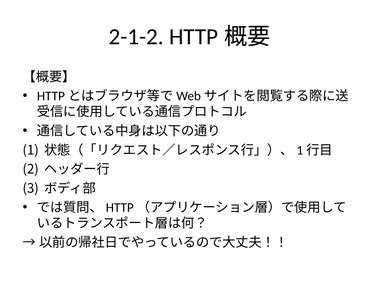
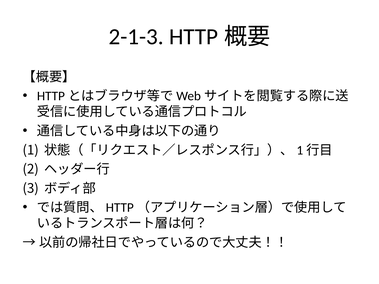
2-1-2: 2-1-2 -> 2-1-3
